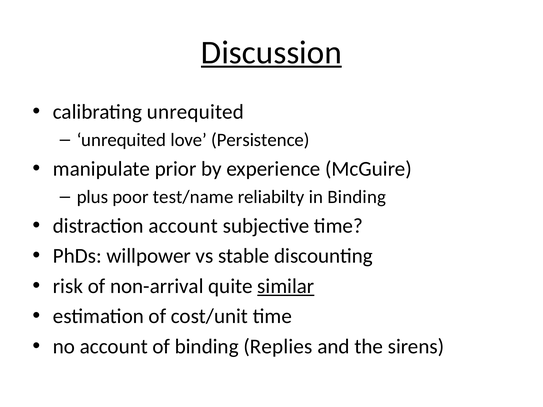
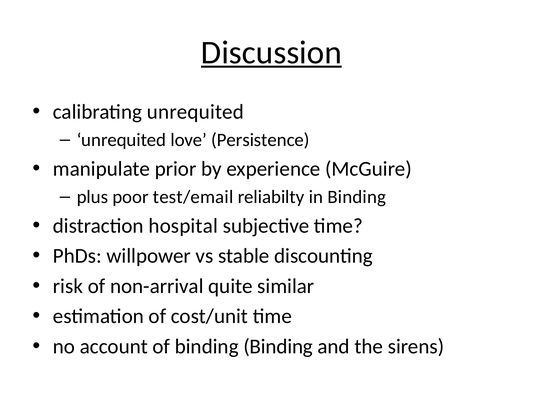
test/name: test/name -> test/email
distraction account: account -> hospital
similar underline: present -> none
binding Replies: Replies -> Binding
